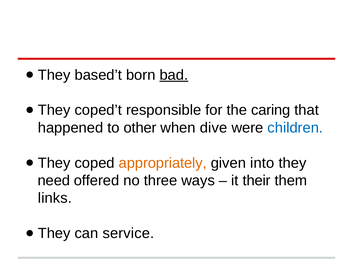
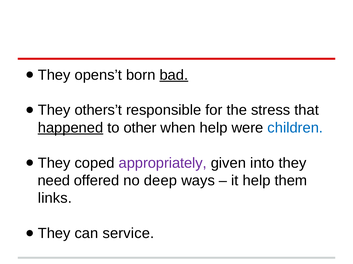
based’t: based’t -> opens’t
coped’t: coped’t -> others’t
caring: caring -> stress
happened underline: none -> present
when dive: dive -> help
appropriately colour: orange -> purple
three: three -> deep
it their: their -> help
